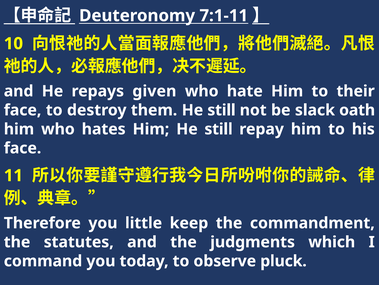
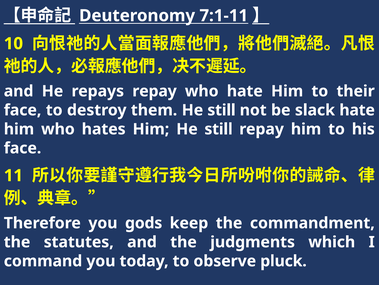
repays given: given -> repay
slack oath: oath -> hate
little: little -> gods
